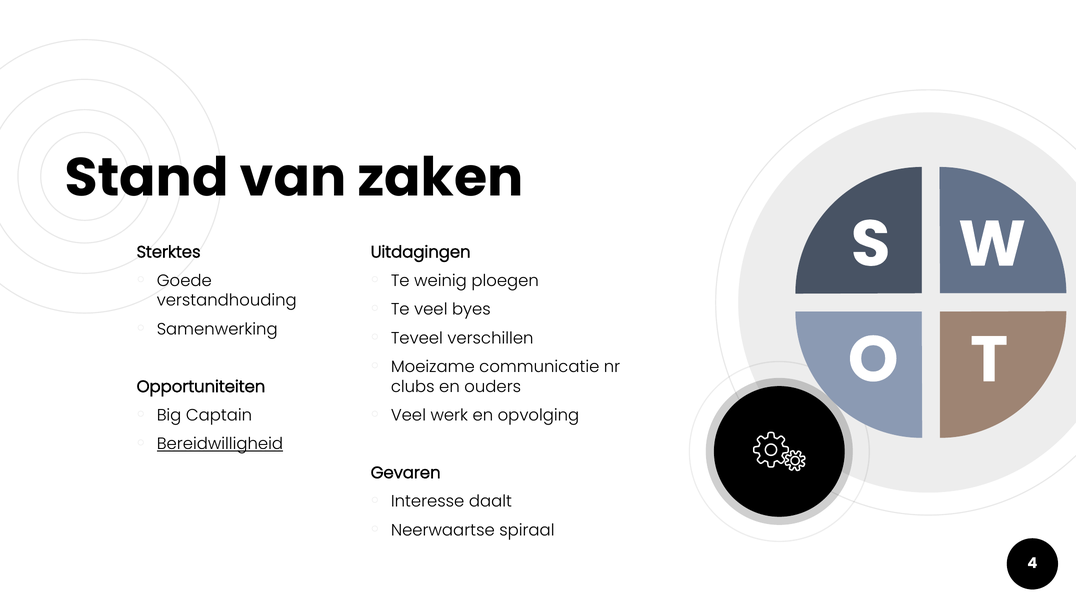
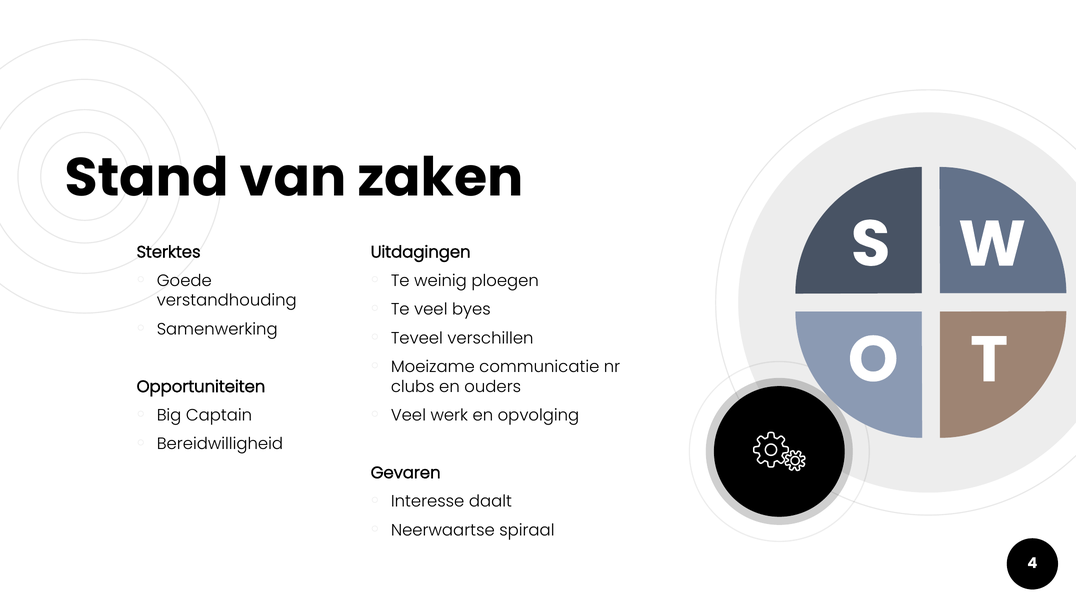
Bereidwilligheid underline: present -> none
